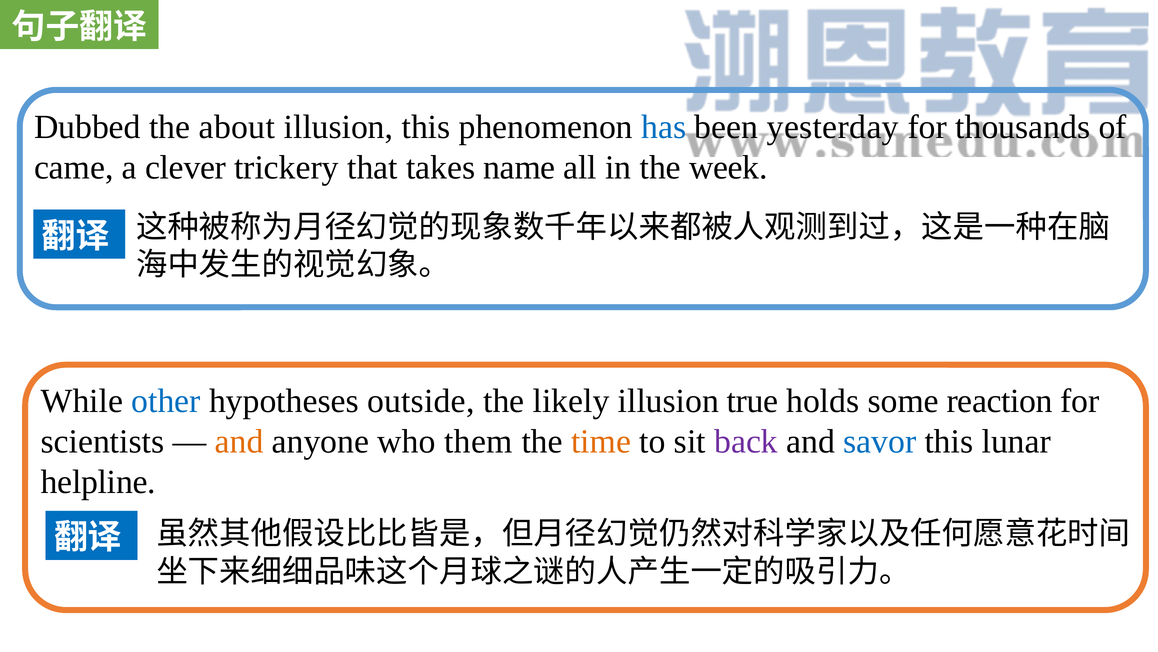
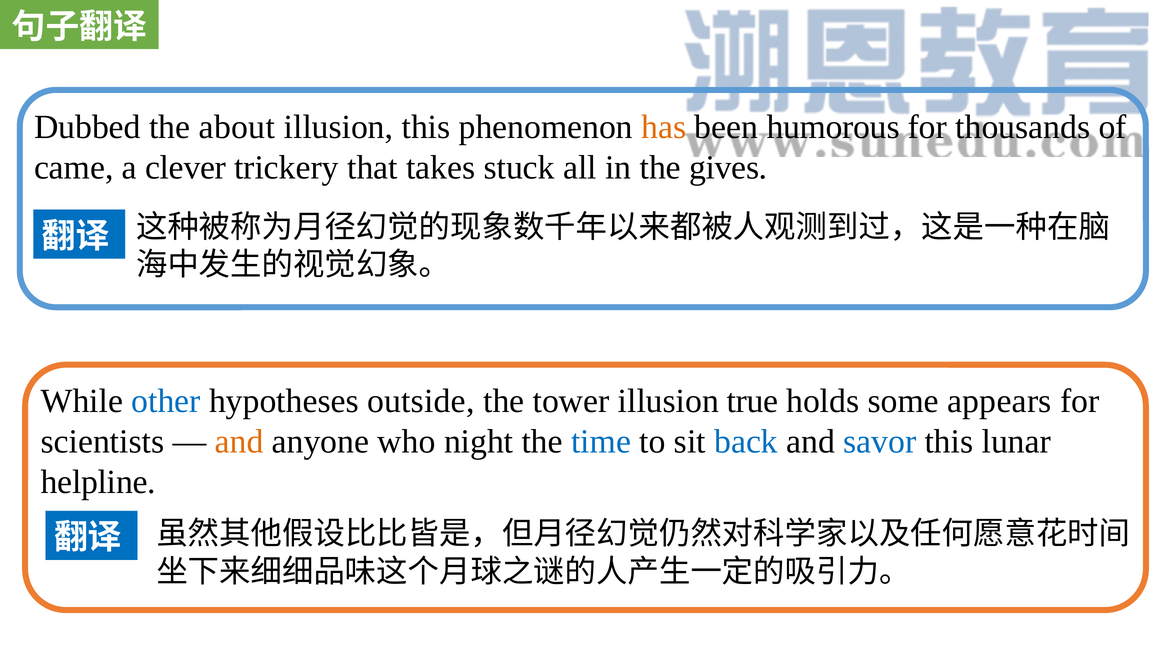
has colour: blue -> orange
yesterday: yesterday -> humorous
name: name -> stuck
week: week -> gives
likely: likely -> tower
reaction: reaction -> appears
them: them -> night
time colour: orange -> blue
back colour: purple -> blue
